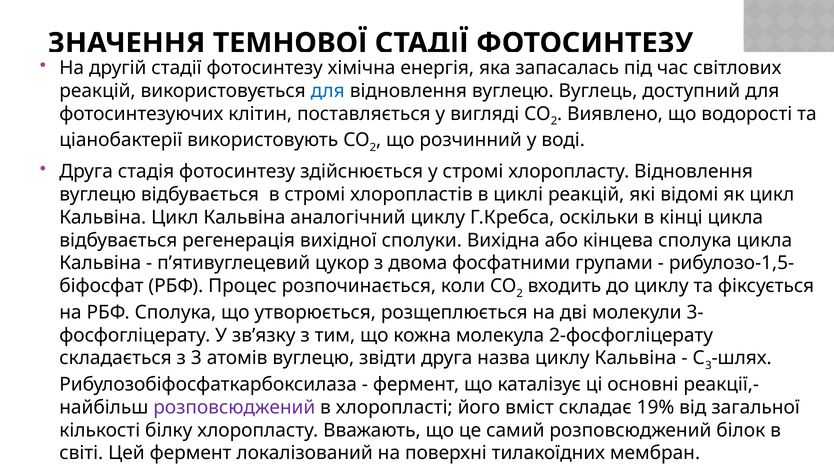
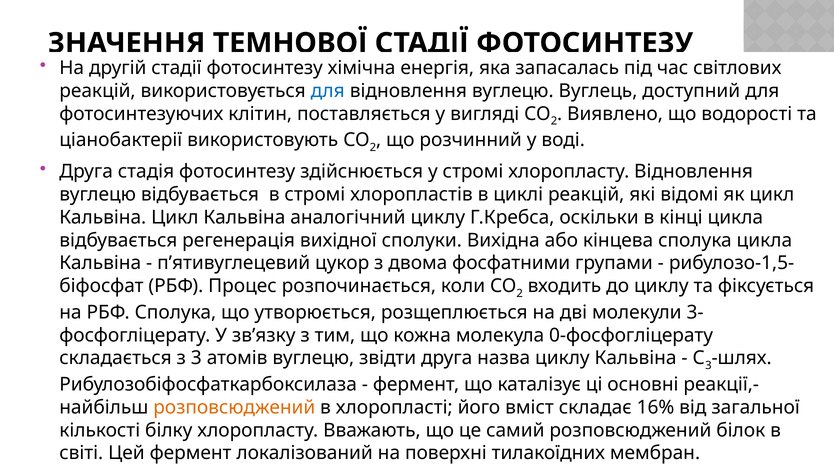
2-фосфогліцерату: 2-фосфогліцерату -> 0-фосфогліцерату
розповсюджений at (234, 407) colour: purple -> orange
19%: 19% -> 16%
